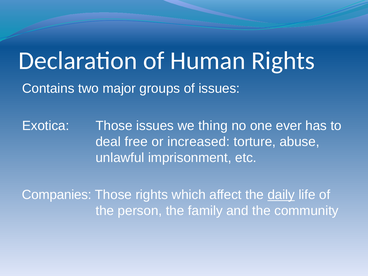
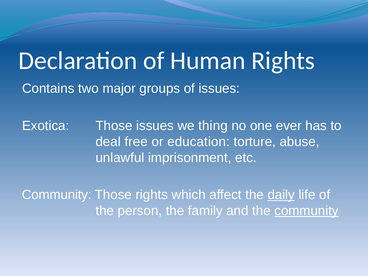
increased: increased -> education
Companies at (57, 195): Companies -> Community
community at (307, 211) underline: none -> present
